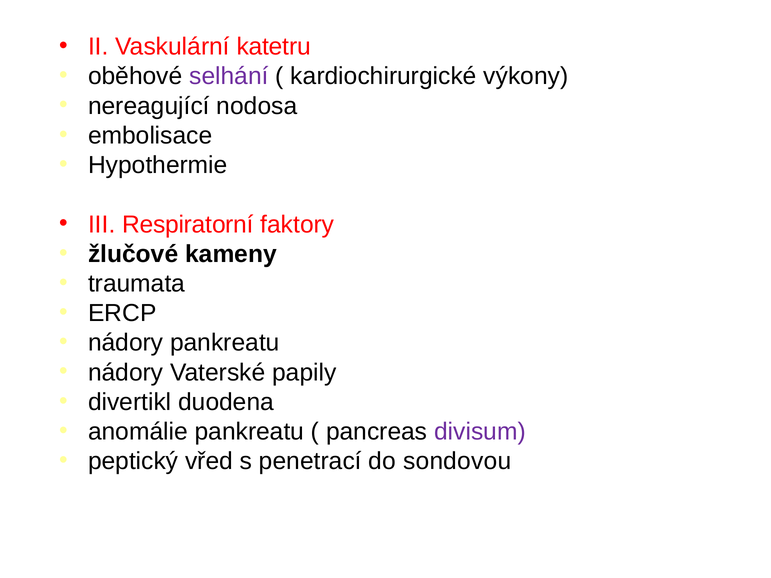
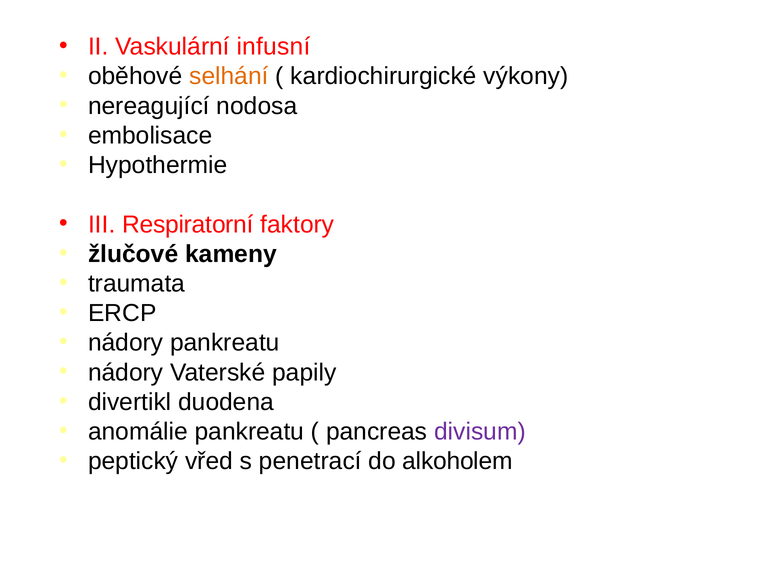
katetru: katetru -> infusní
selhání colour: purple -> orange
sondovou: sondovou -> alkoholem
